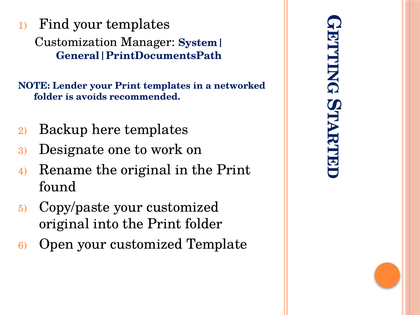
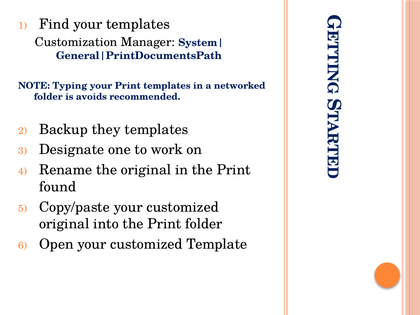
Lender: Lender -> Typing
here: here -> they
